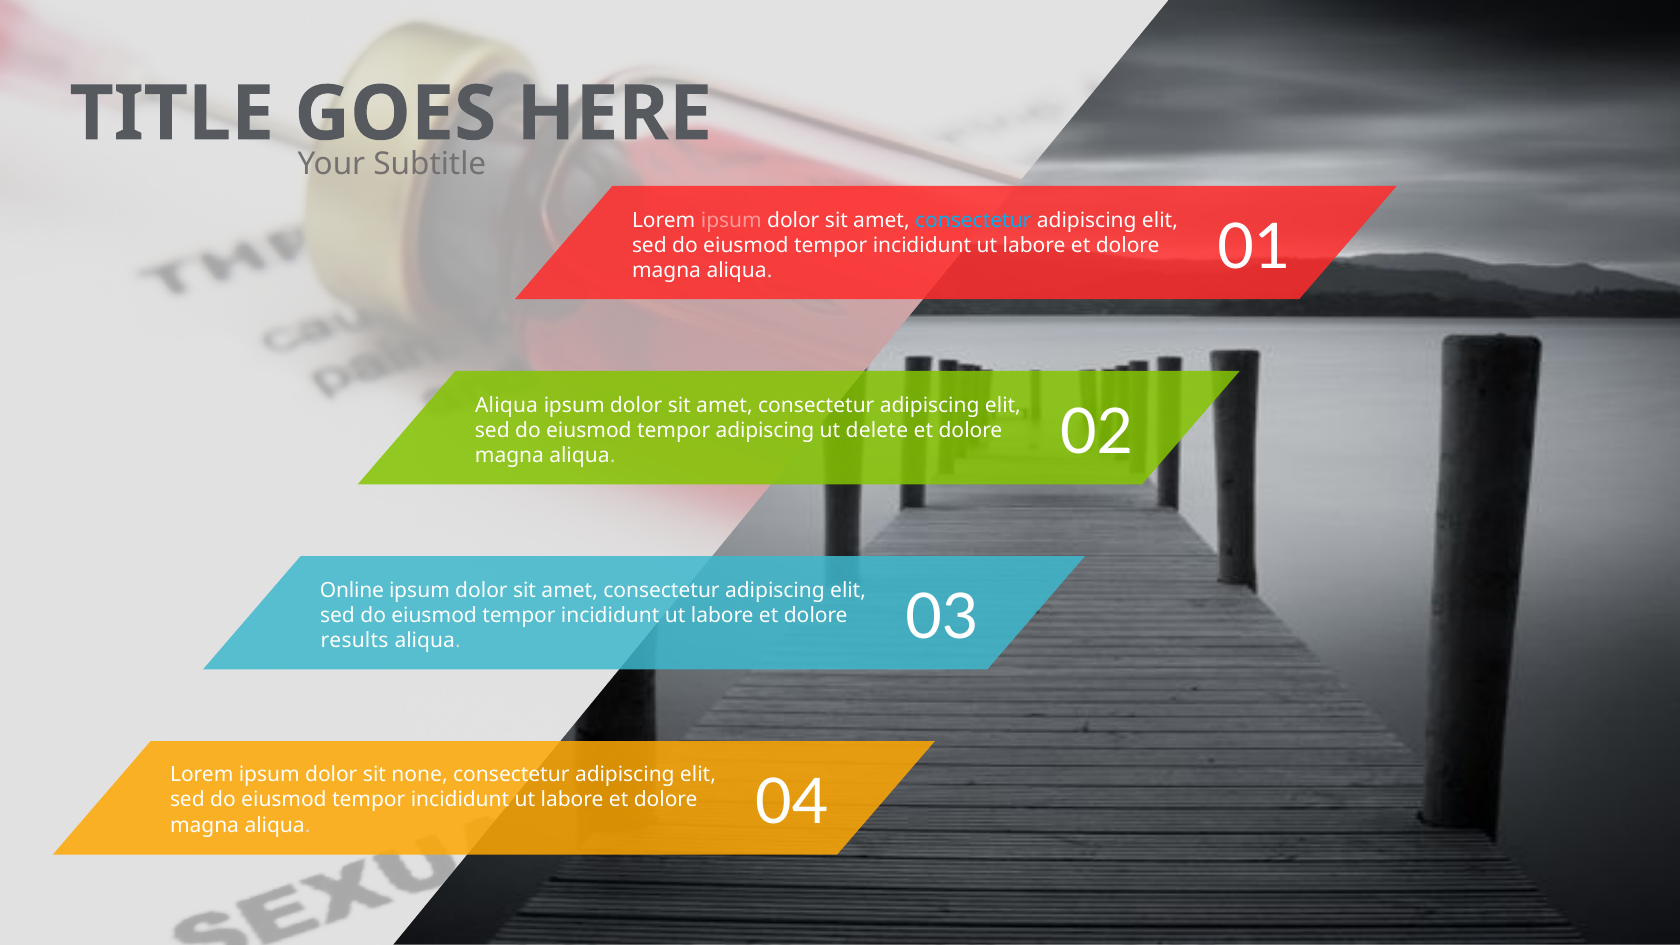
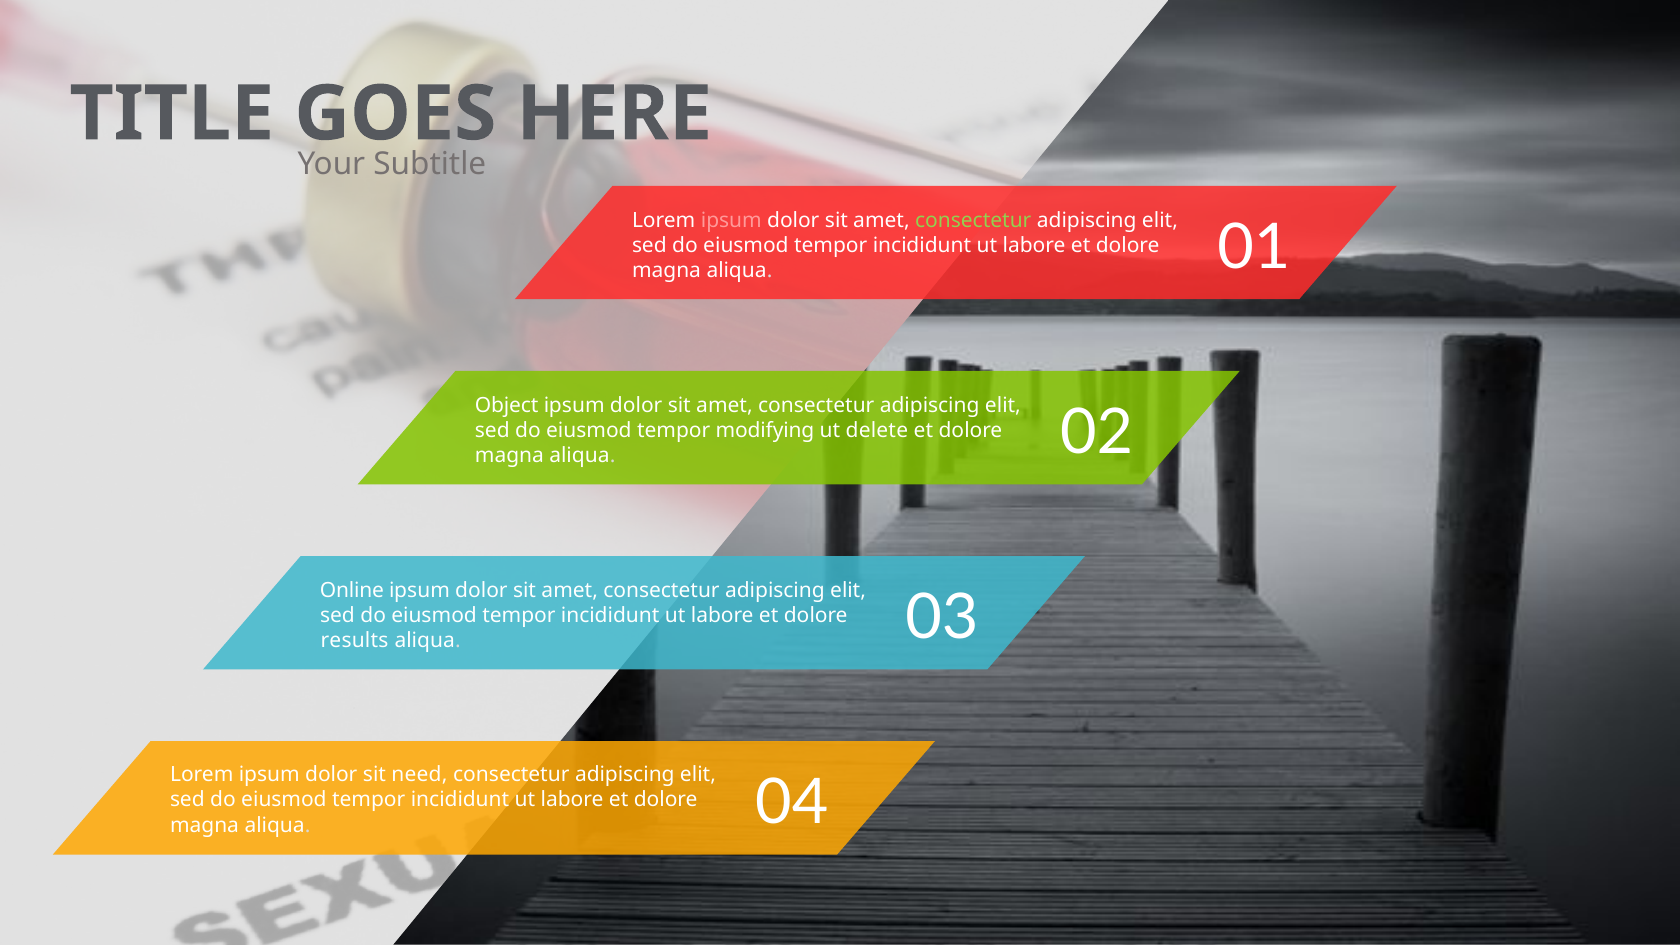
consectetur at (973, 220) colour: light blue -> light green
Aliqua at (507, 405): Aliqua -> Object
tempor adipiscing: adipiscing -> modifying
none: none -> need
